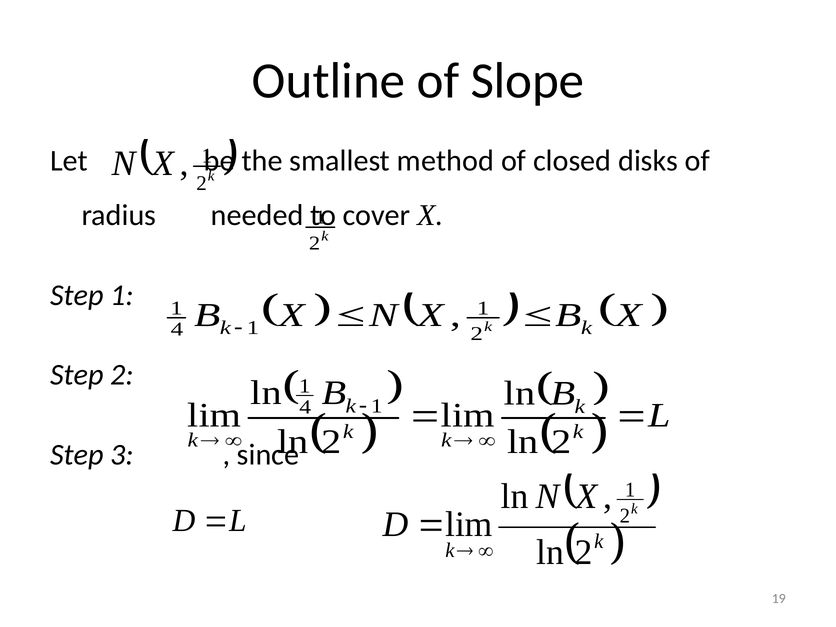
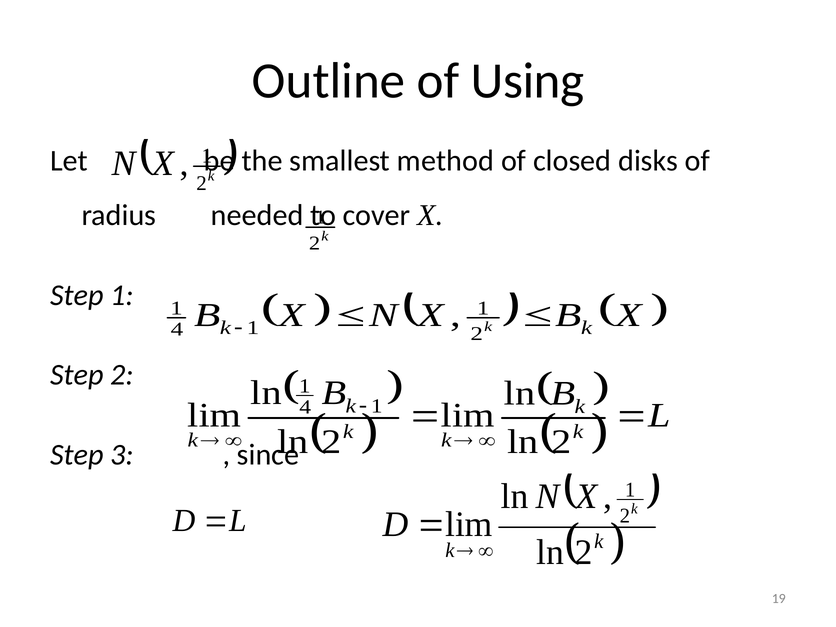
Slope: Slope -> Using
